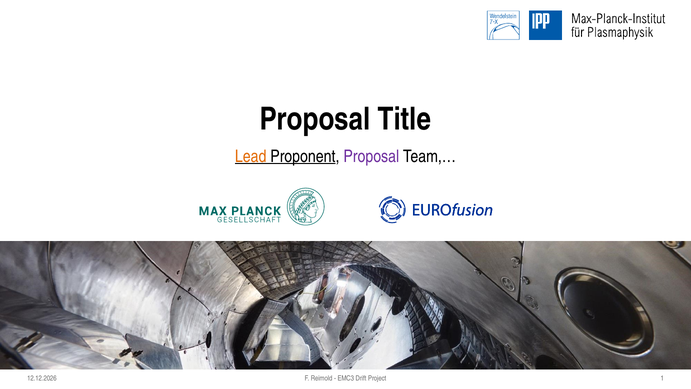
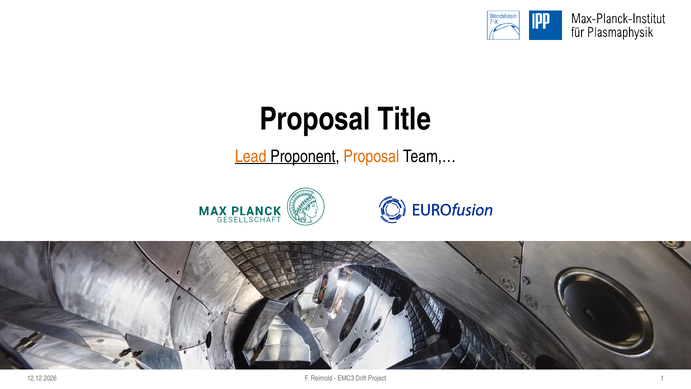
Proposal at (371, 156) colour: purple -> orange
